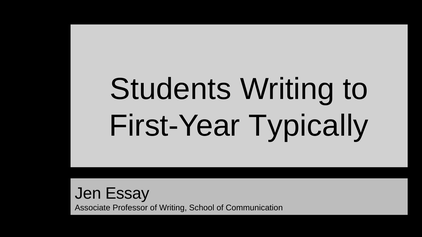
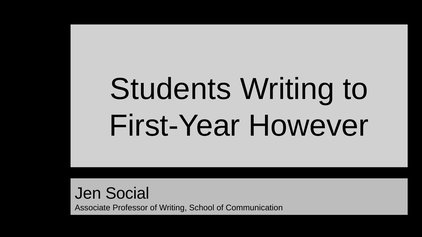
Typically: Typically -> However
Essay: Essay -> Social
